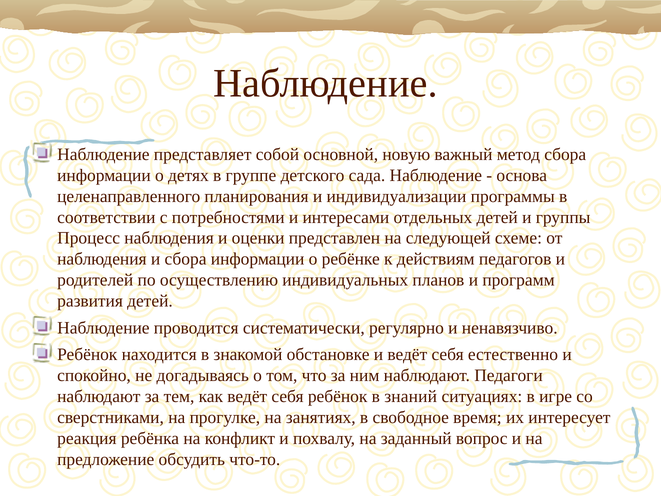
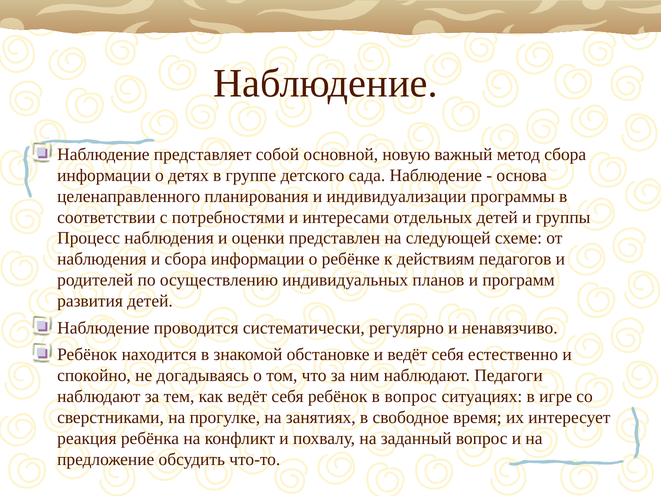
в знаний: знаний -> вопрос
